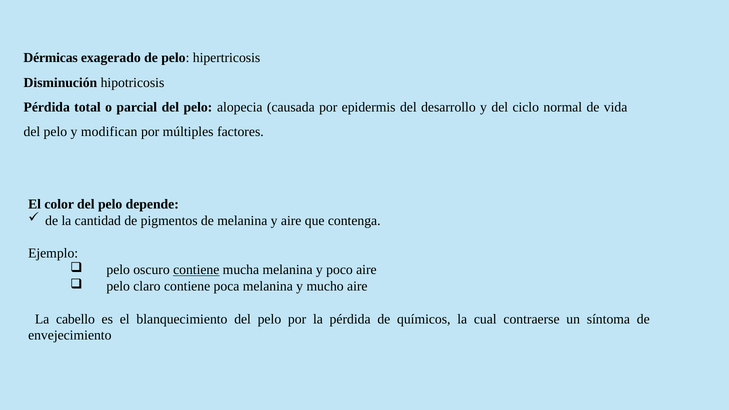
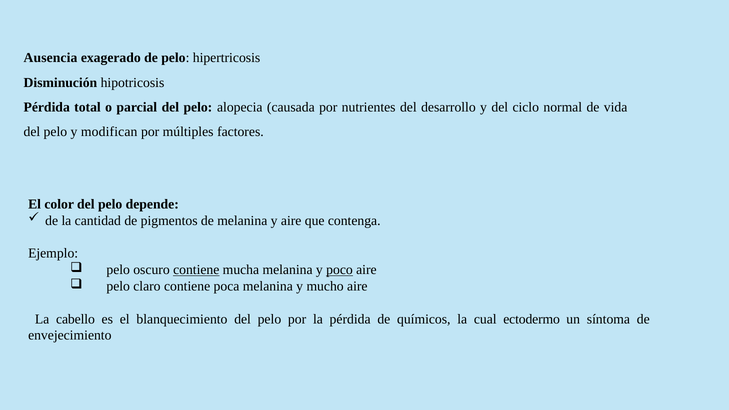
Dérmicas: Dérmicas -> Ausencia
epidermis: epidermis -> nutrientes
poco underline: none -> present
contraerse: contraerse -> ectodermo
